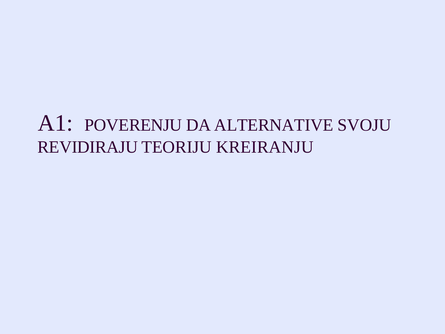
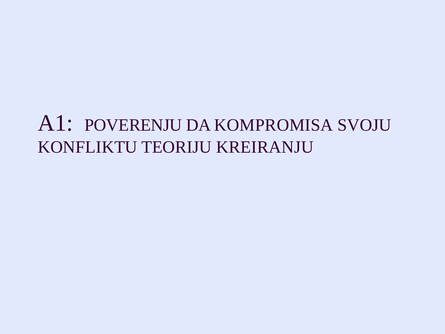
ALTERNATIVE: ALTERNATIVE -> KOMPROMISA
REVIDIRAJU: REVIDIRAJU -> KONFLIKTU
